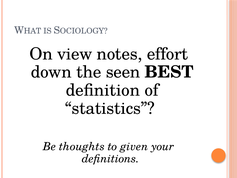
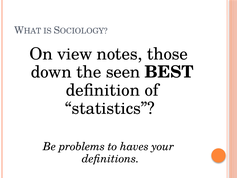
effort: effort -> those
thoughts: thoughts -> problems
given: given -> haves
